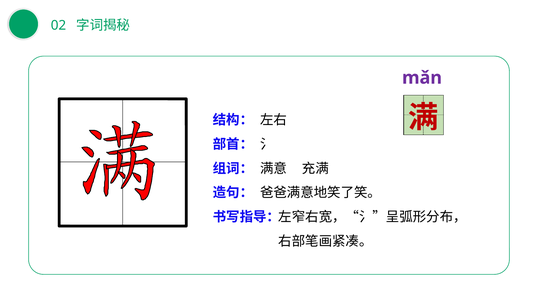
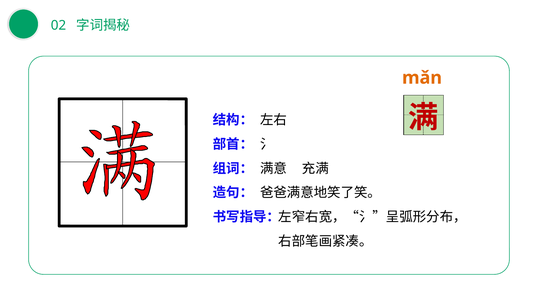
mǎn colour: purple -> orange
